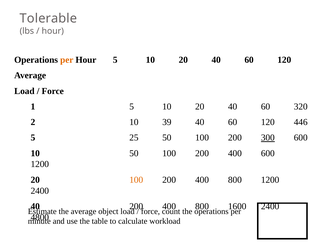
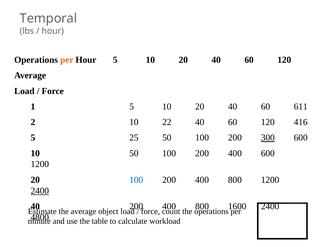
Tolerable: Tolerable -> Temporal
320: 320 -> 611
39: 39 -> 22
446: 446 -> 416
100 at (136, 180) colour: orange -> blue
2400 at (40, 191) underline: none -> present
